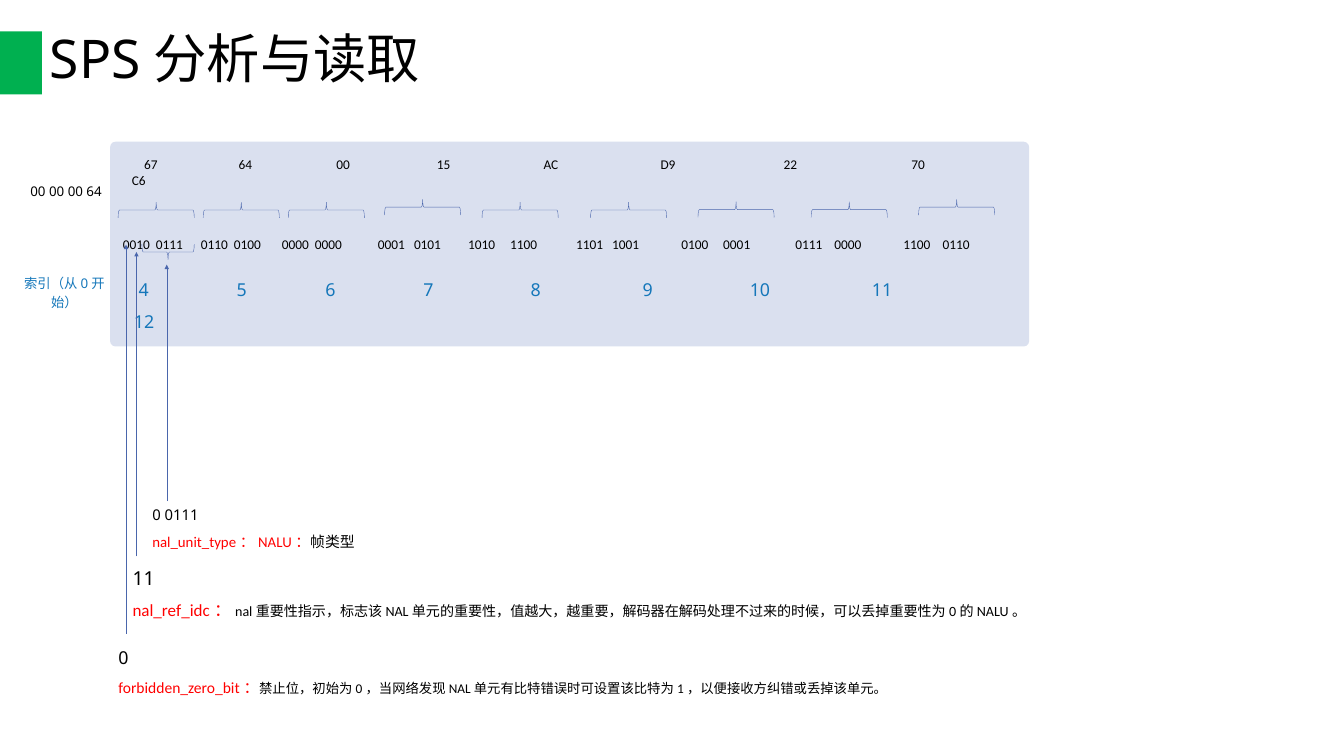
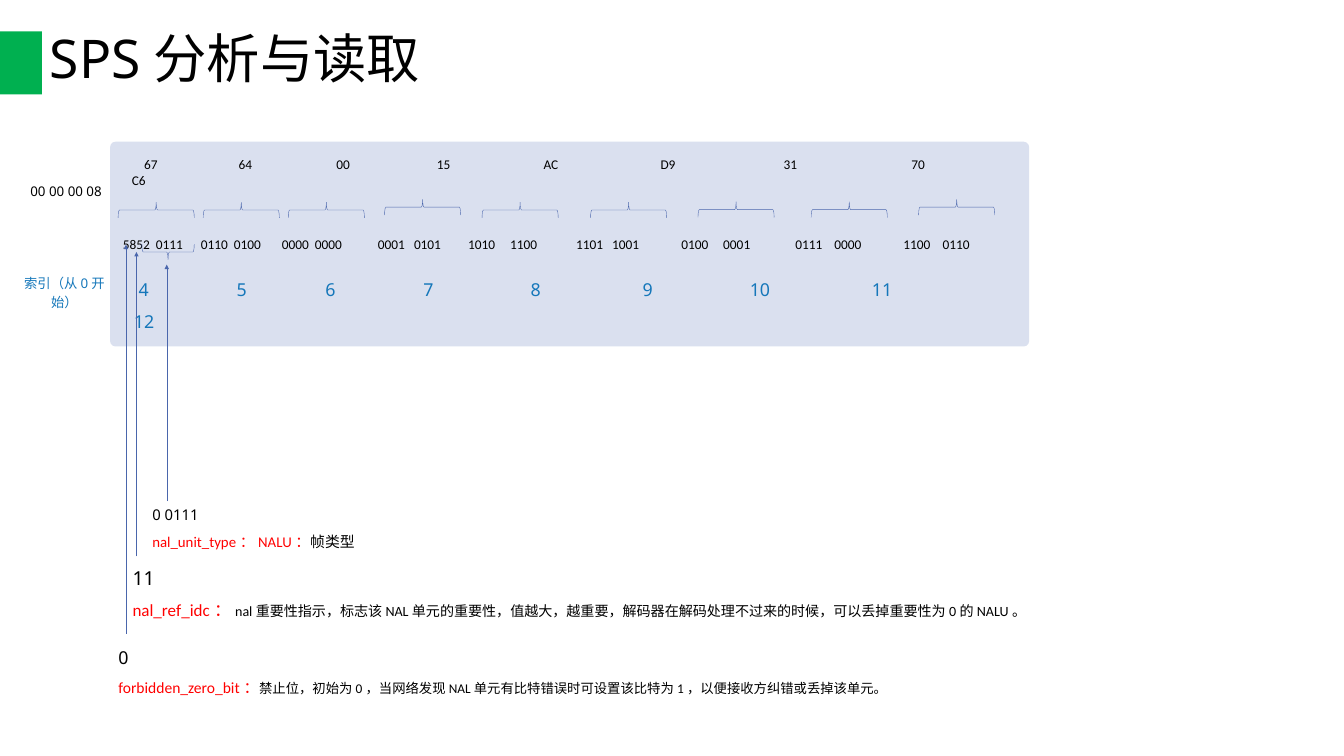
22: 22 -> 31
00 64: 64 -> 08
0010: 0010 -> 5852
